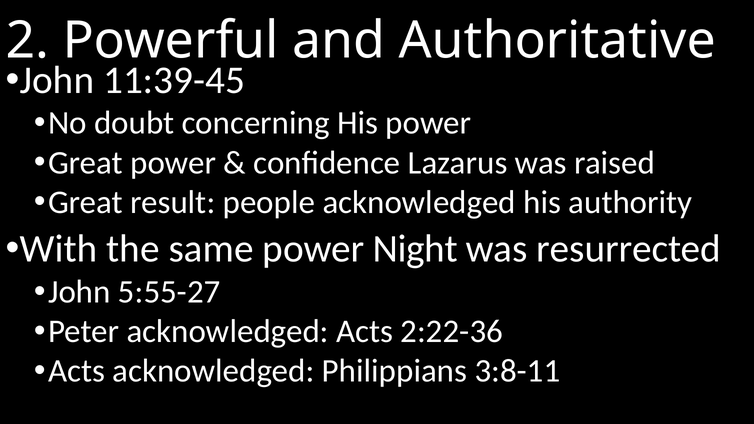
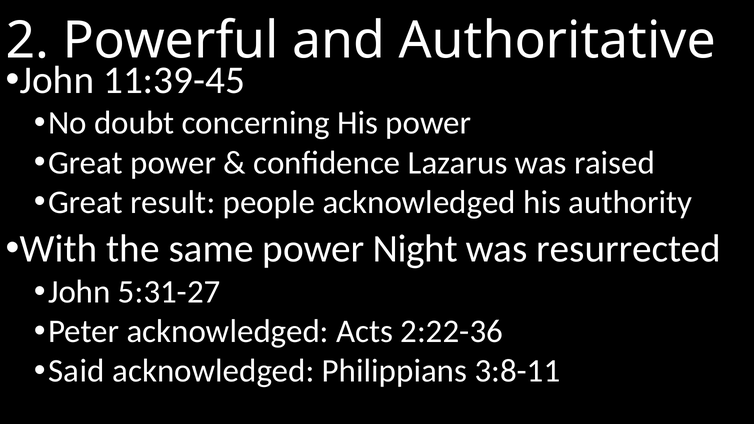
5:55-27: 5:55-27 -> 5:31-27
Acts at (77, 371): Acts -> Said
